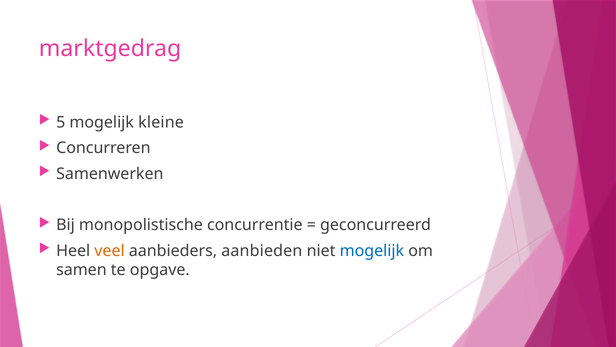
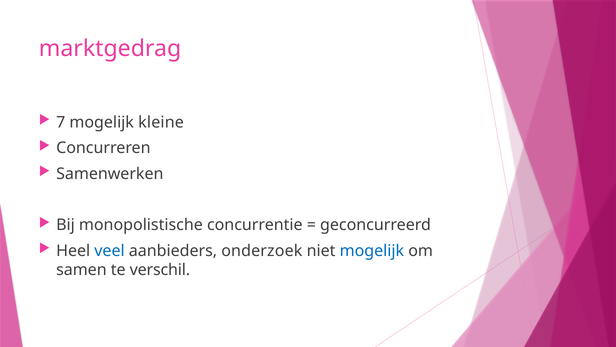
5: 5 -> 7
veel colour: orange -> blue
aanbieden: aanbieden -> onderzoek
opgave: opgave -> verschil
